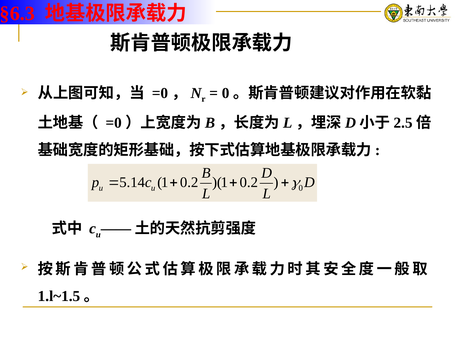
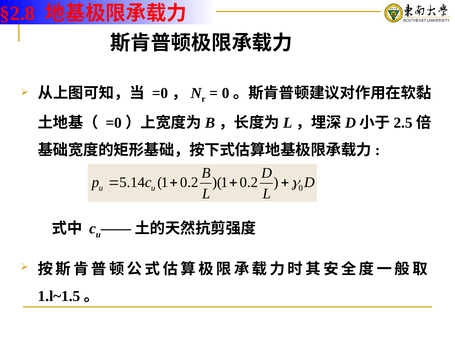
§6.3: §6.3 -> §2.8
